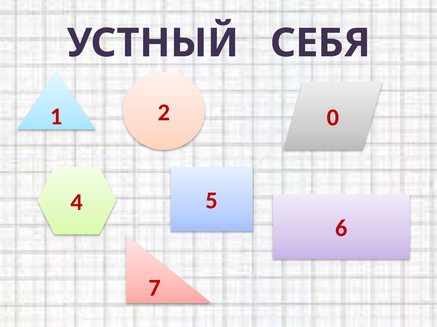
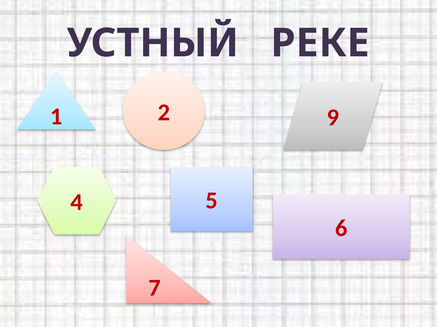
СЕБЯ: СЕБЯ -> РЕКЕ
0: 0 -> 9
